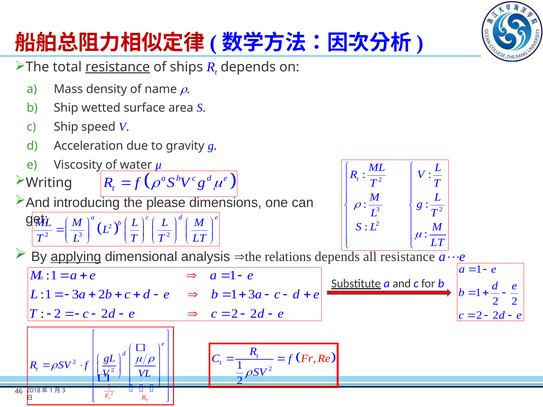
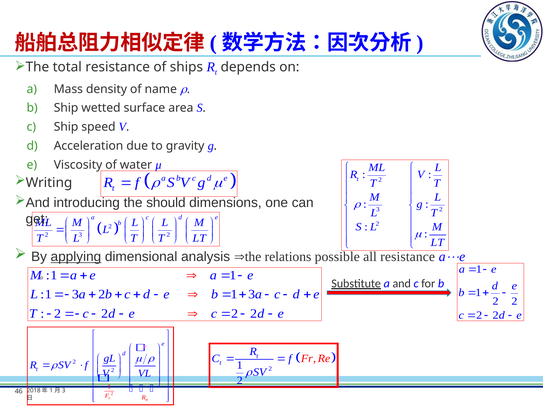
resistance at (118, 67) underline: present -> none
please: please -> should
relations depends: depends -> possible
